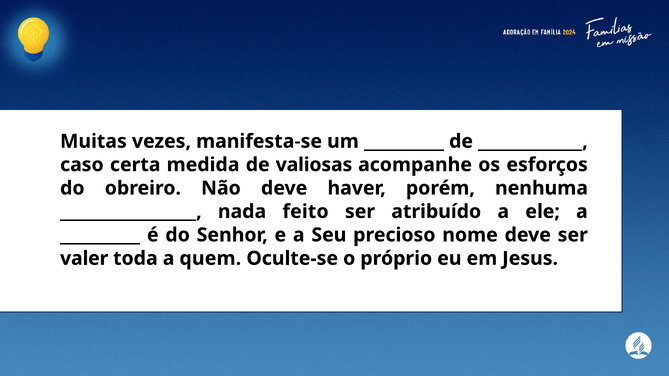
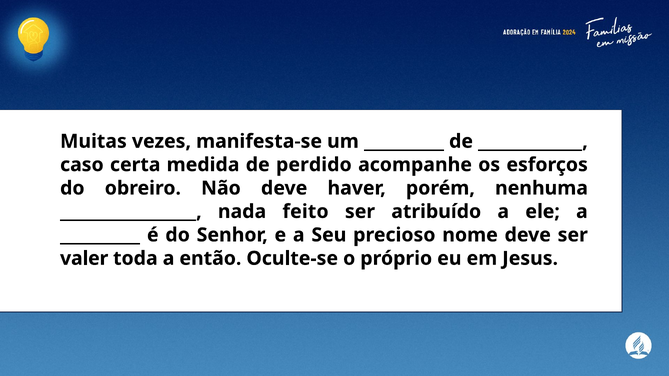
valiosas: valiosas -> perdido
quem: quem -> então
